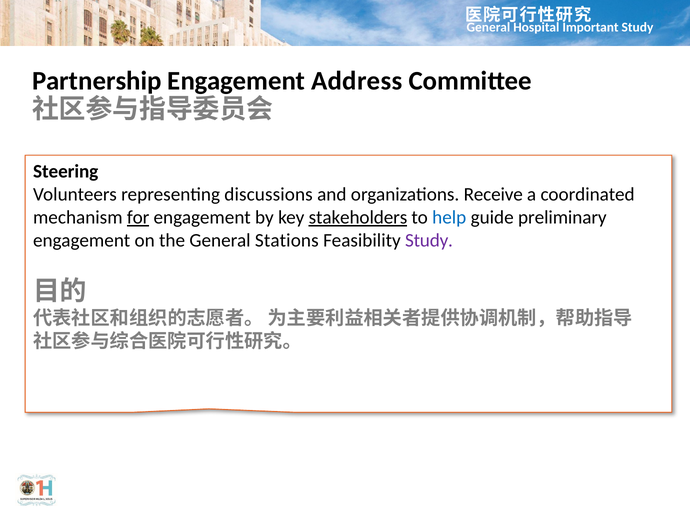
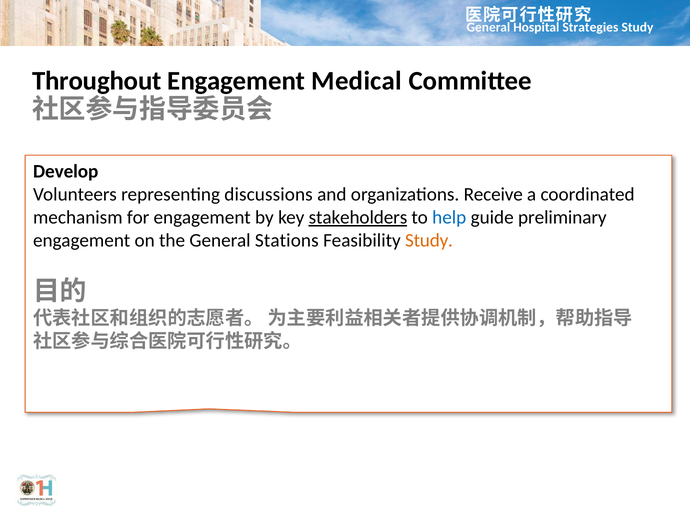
Important: Important -> Strategies
Partnership: Partnership -> Throughout
Address: Address -> Medical
Steering: Steering -> Develop
for underline: present -> none
Study at (429, 241) colour: purple -> orange
